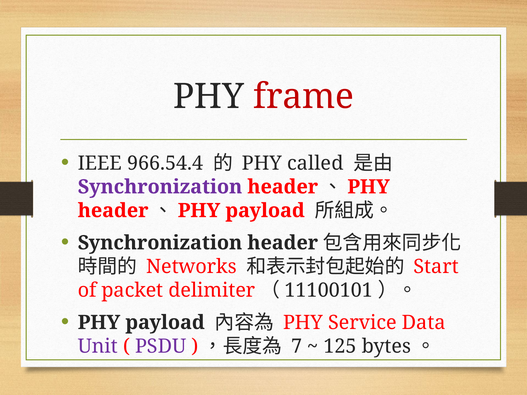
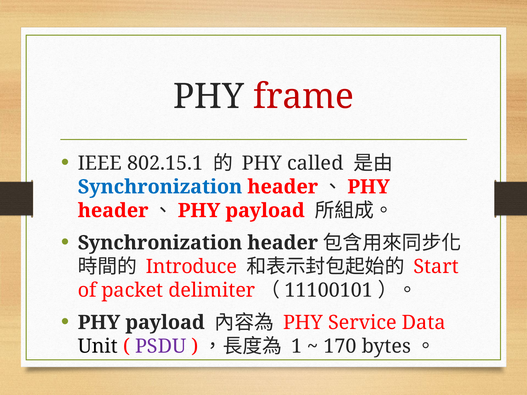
966.54.4: 966.54.4 -> 802.15.1
Synchronization at (160, 187) colour: purple -> blue
Networks: Networks -> Introduce
Unit colour: purple -> black
7: 7 -> 1
125: 125 -> 170
